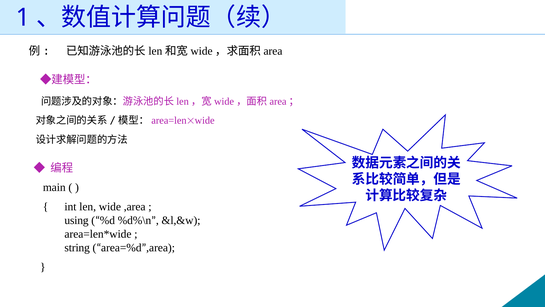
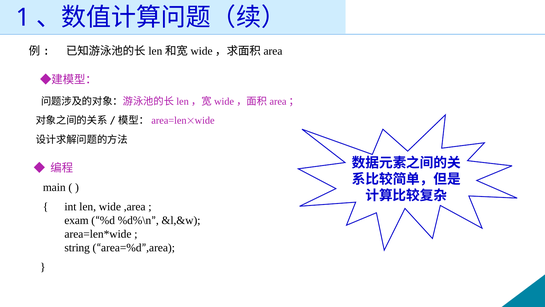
using: using -> exam
